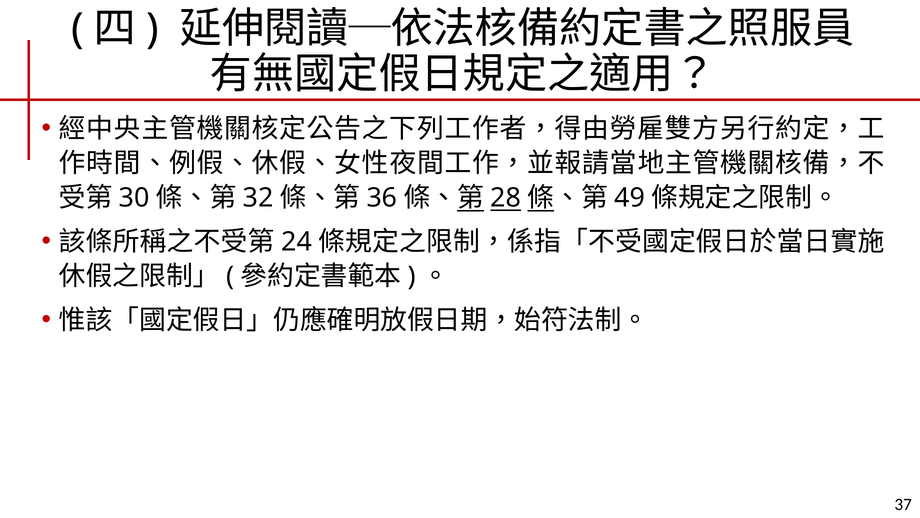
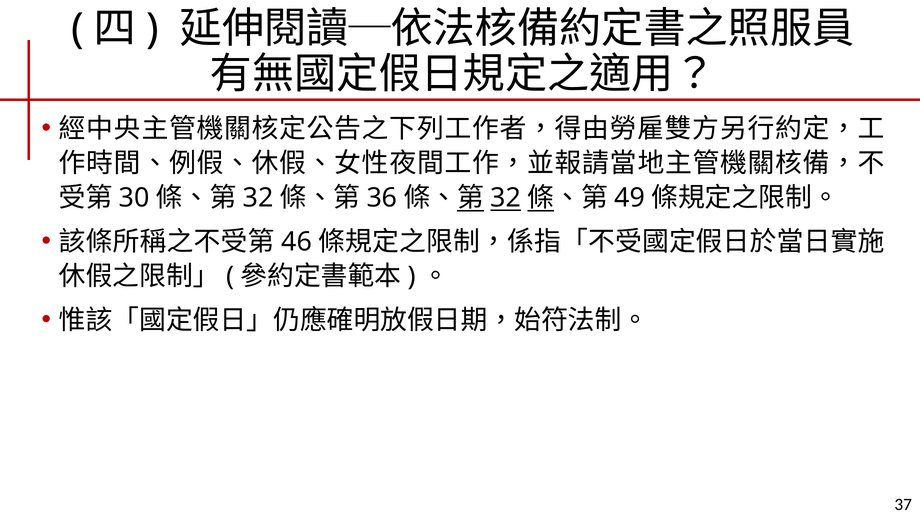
28 at (506, 198): 28 -> 32
24: 24 -> 46
